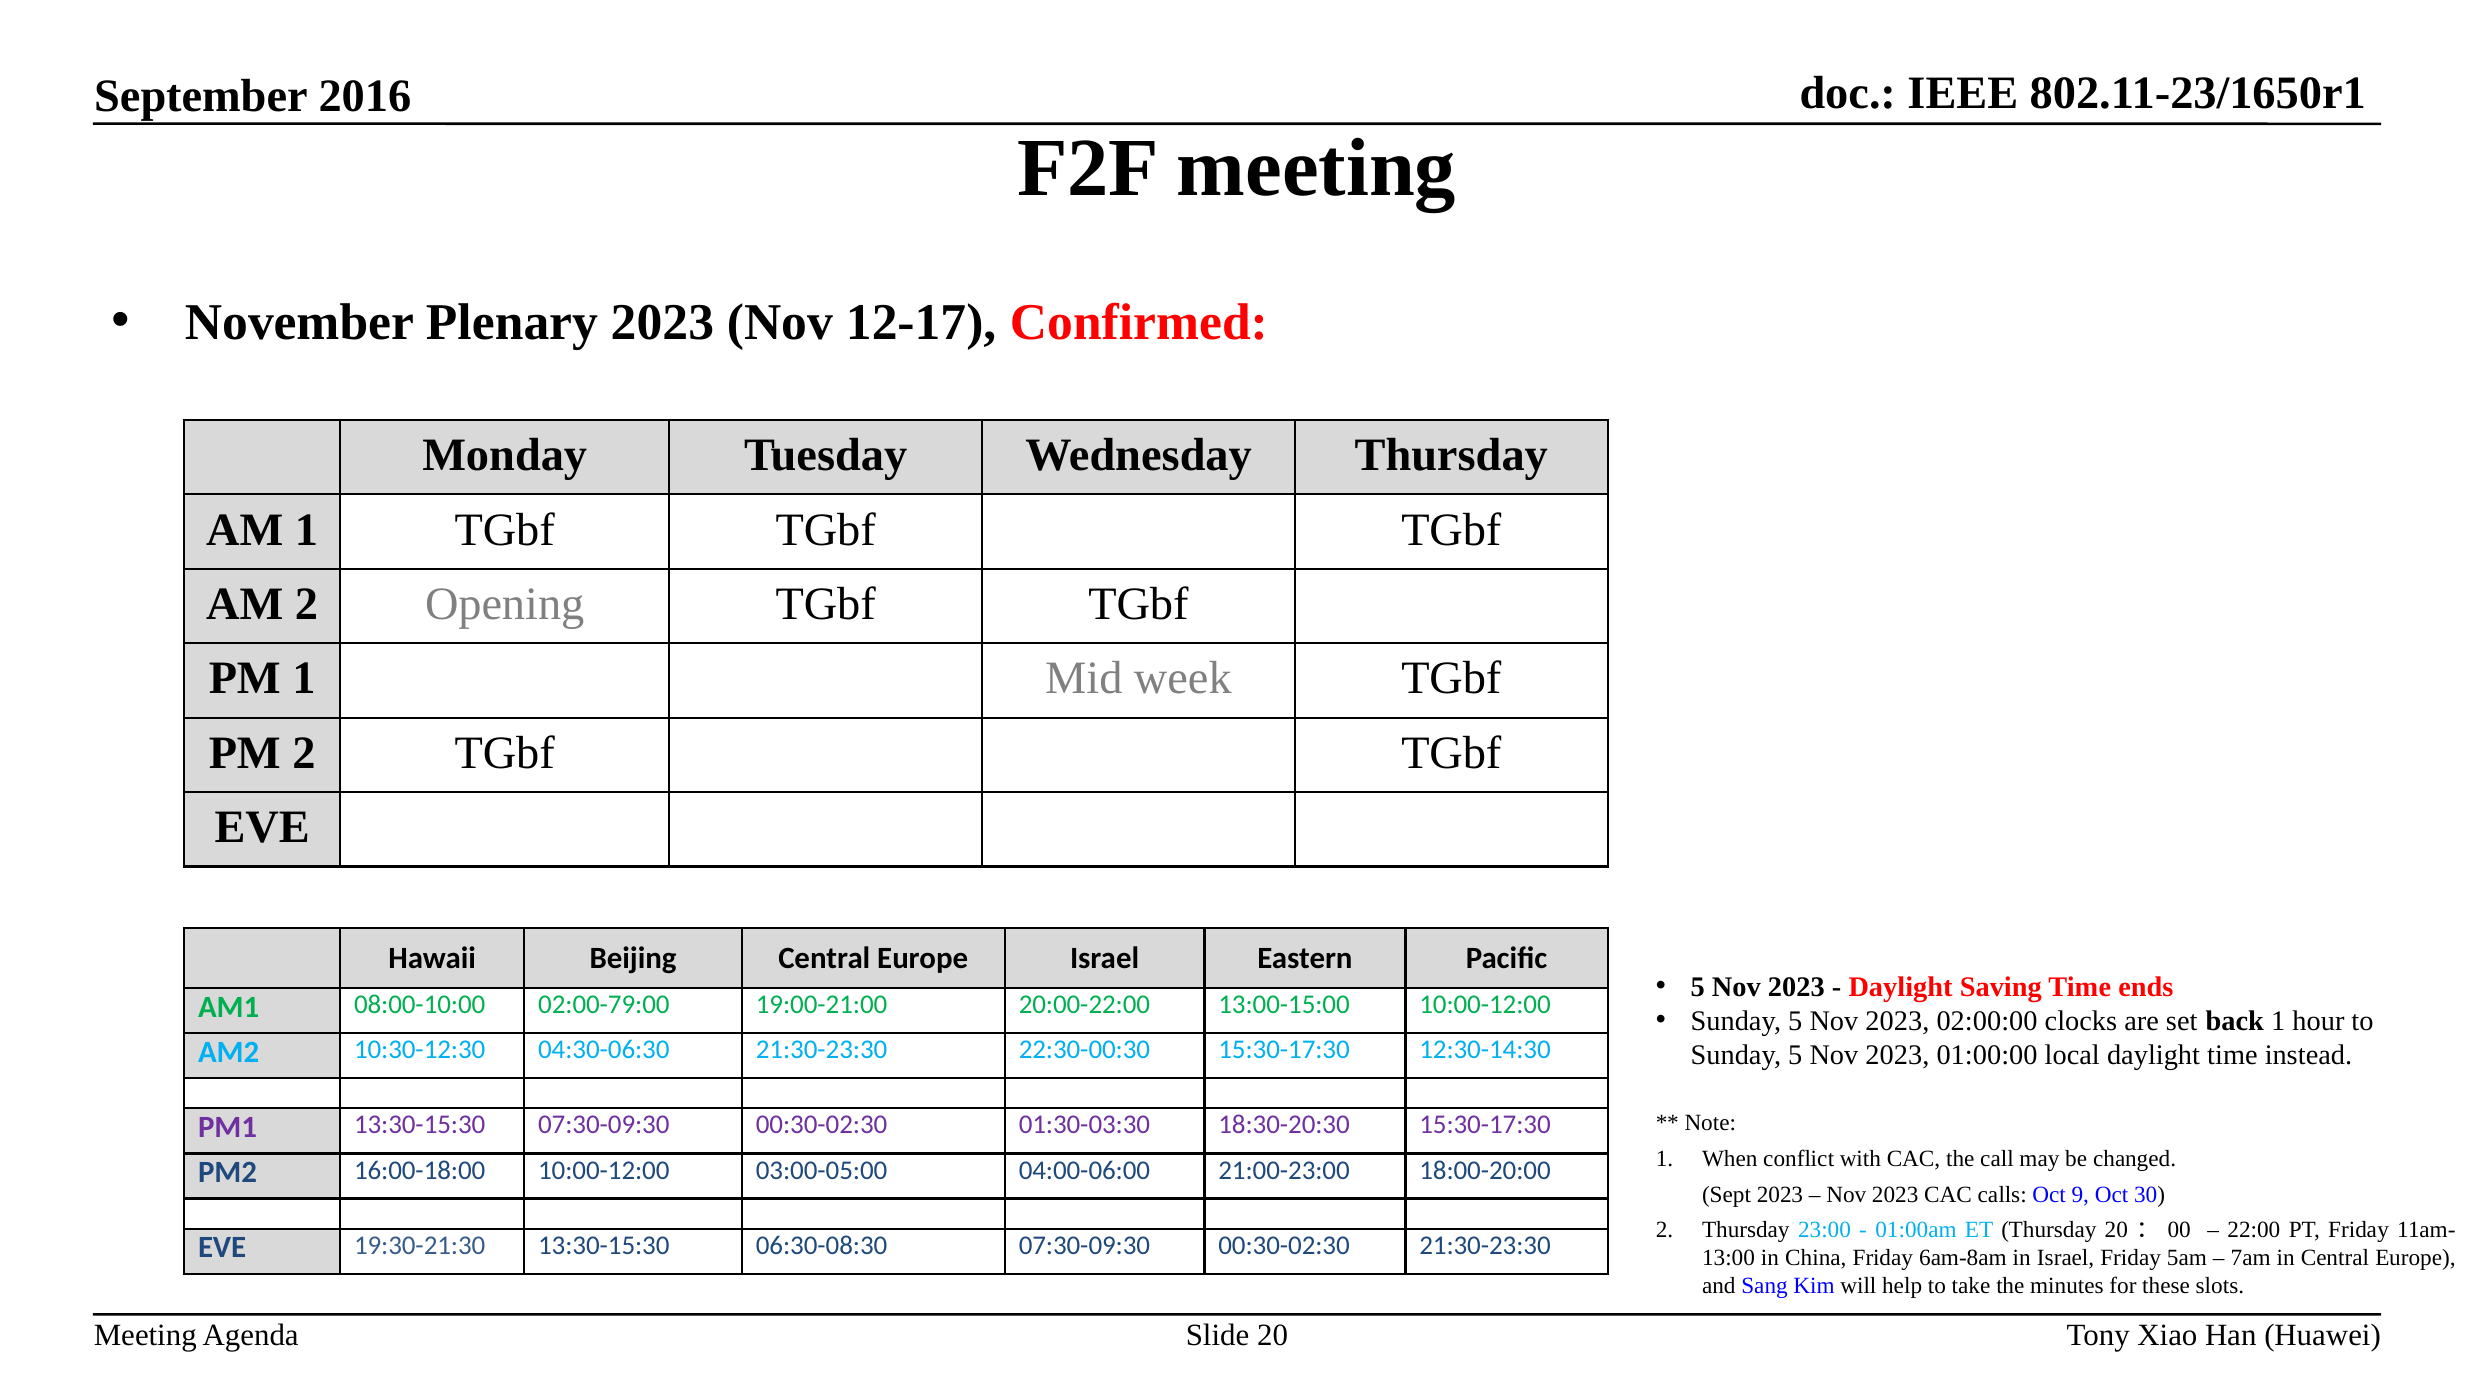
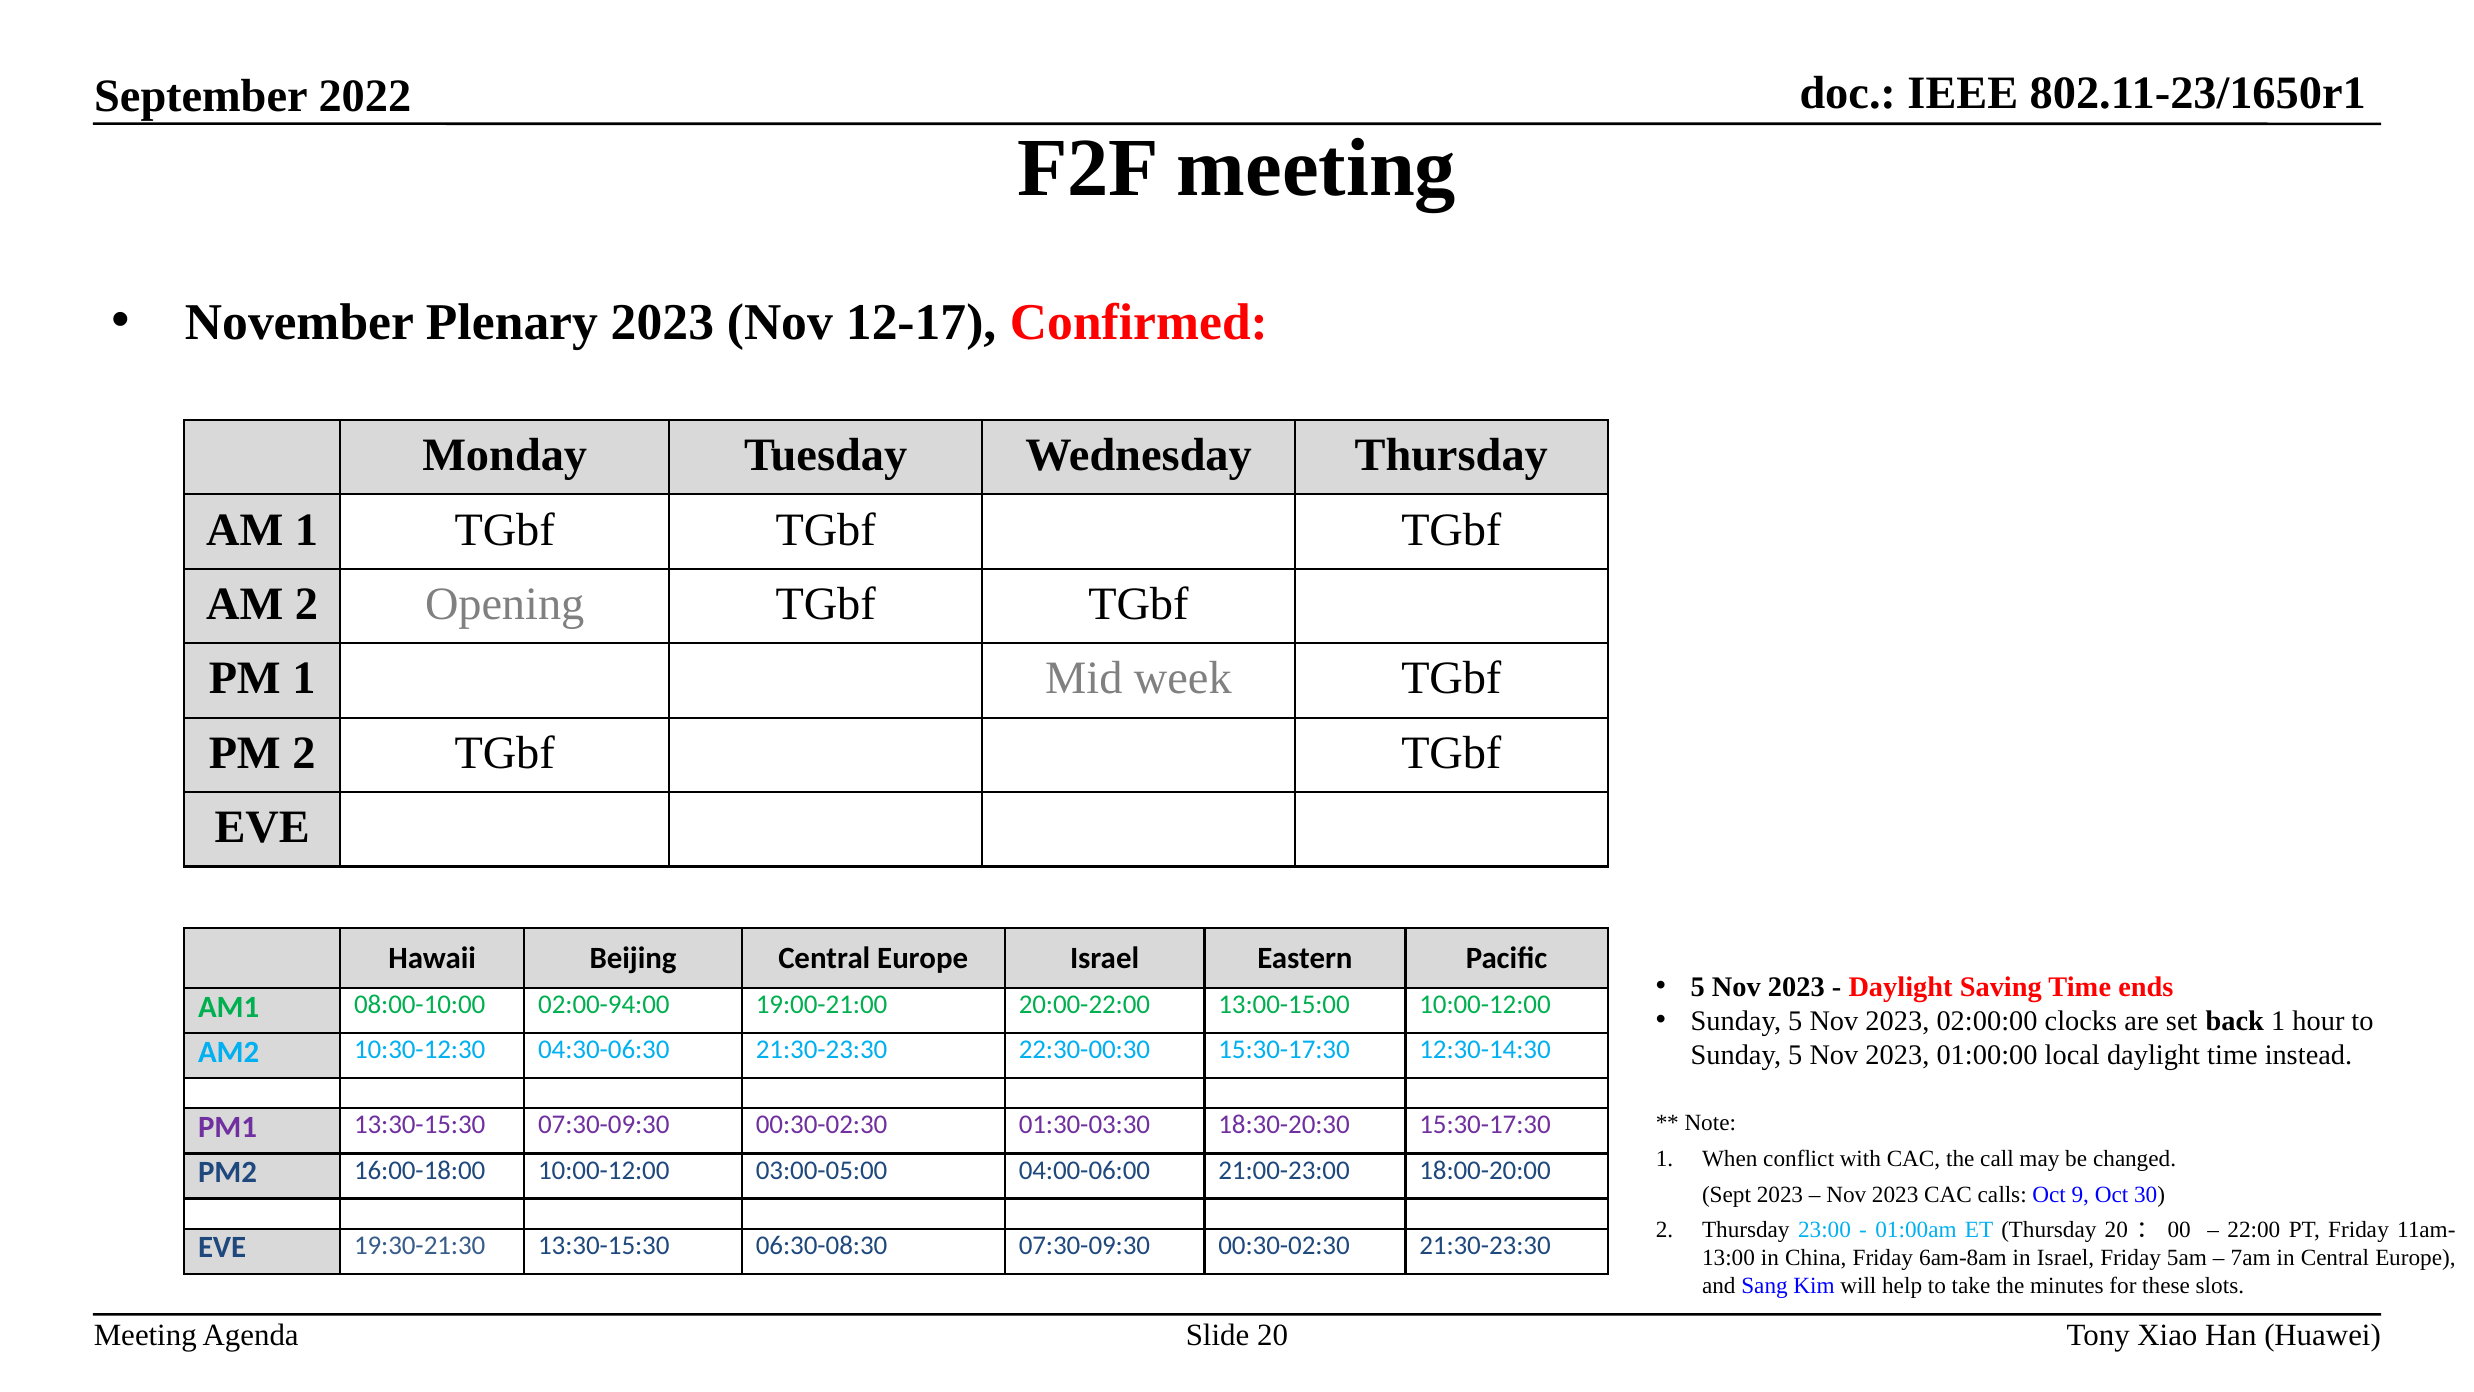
2016: 2016 -> 2022
02:00-79:00: 02:00-79:00 -> 02:00-94:00
